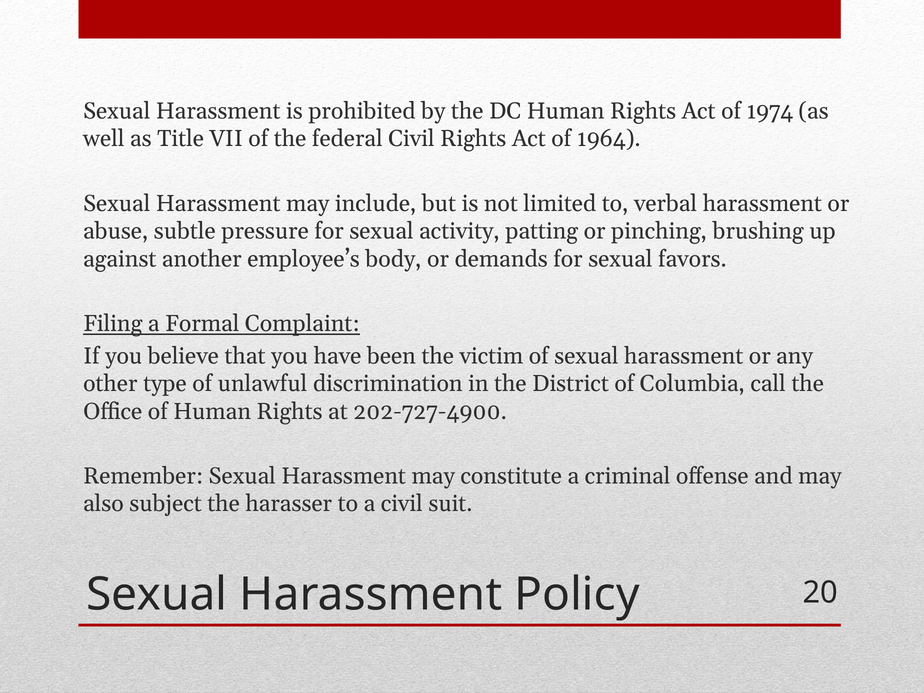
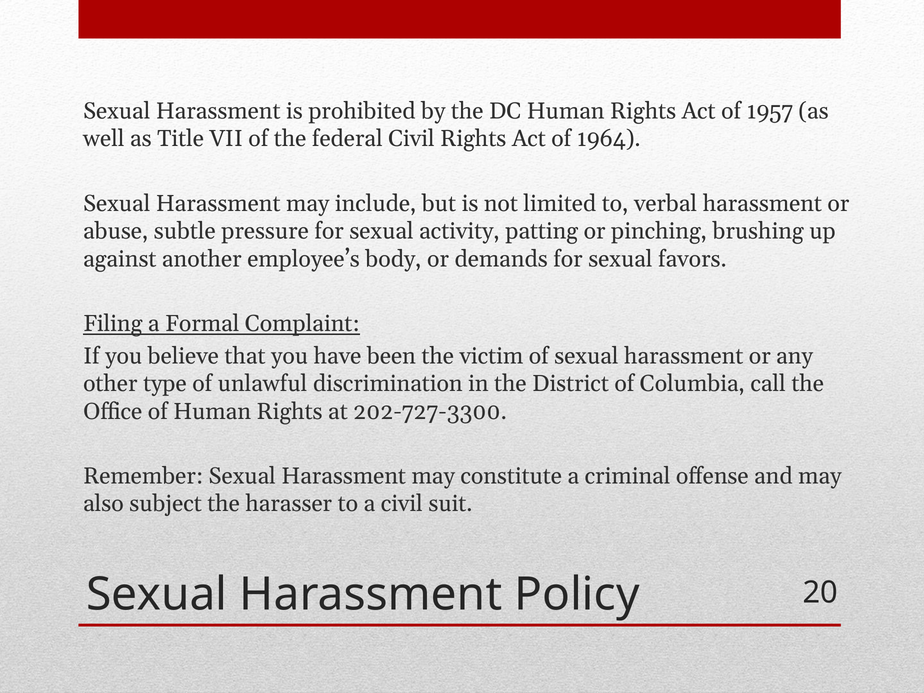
1974: 1974 -> 1957
202-727-4900: 202-727-4900 -> 202-727-3300
